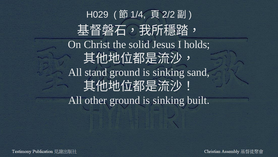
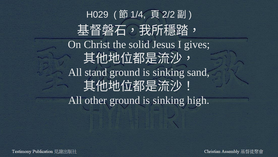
holds: holds -> gives
built: built -> high
